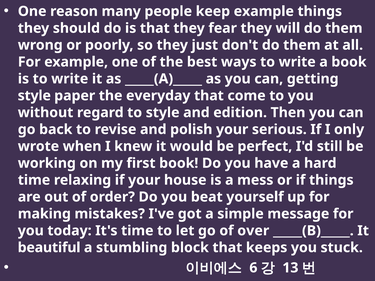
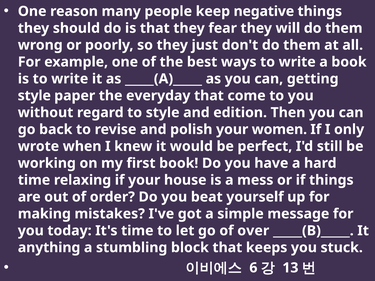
keep example: example -> negative
serious: serious -> women
beautiful: beautiful -> anything
